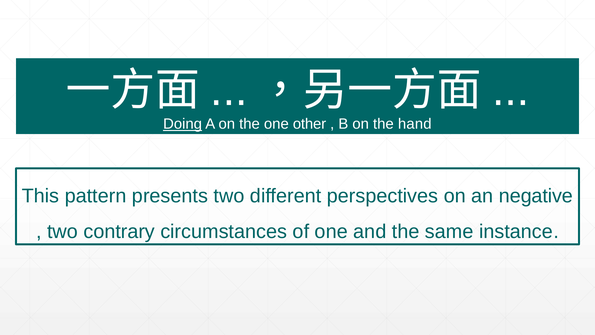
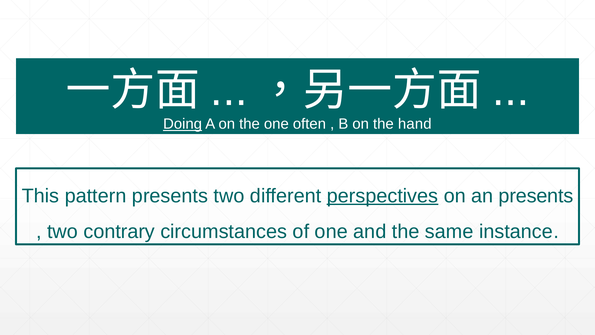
other: other -> often
perspectives underline: none -> present
an negative: negative -> presents
